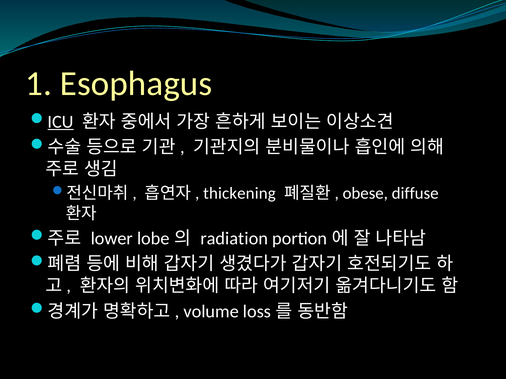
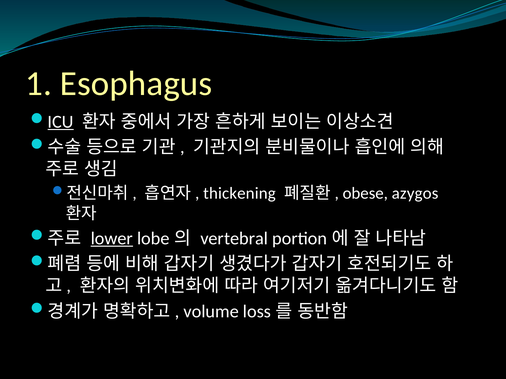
diffuse: diffuse -> azygos
lower underline: none -> present
radiation: radiation -> vertebral
